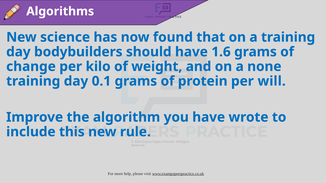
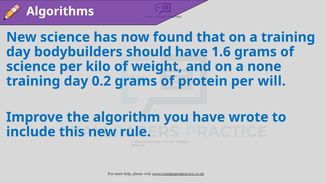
change at (31, 67): change -> science
0.1: 0.1 -> 0.2
